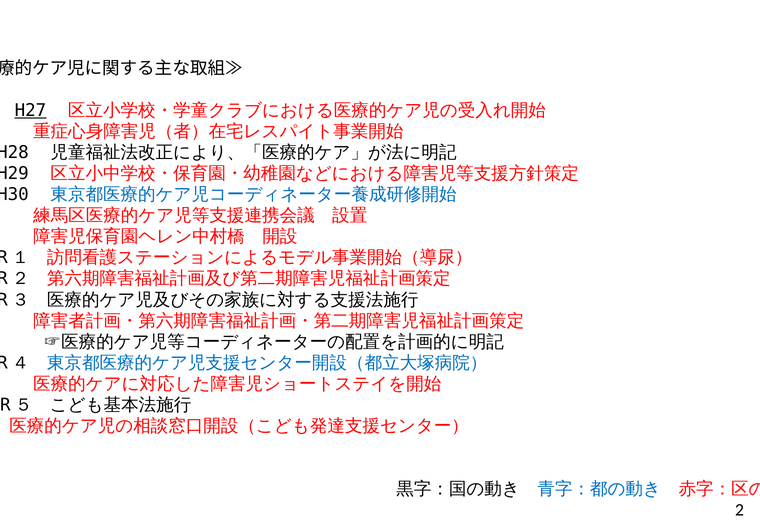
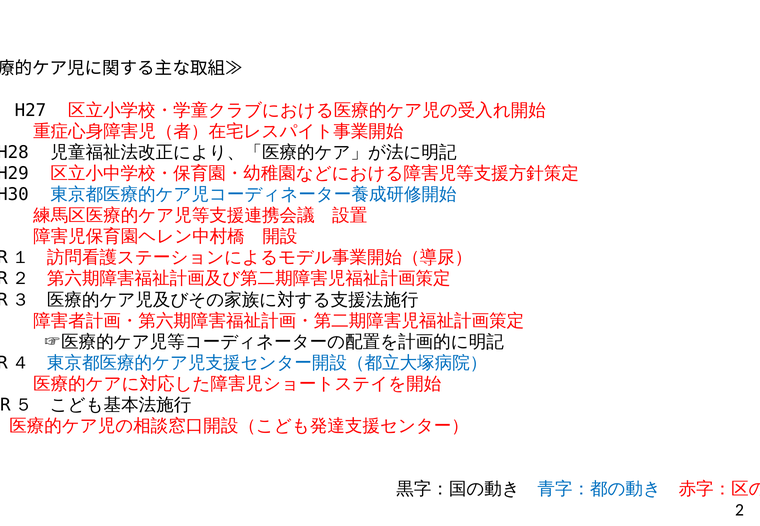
H27 underline: present -> none
